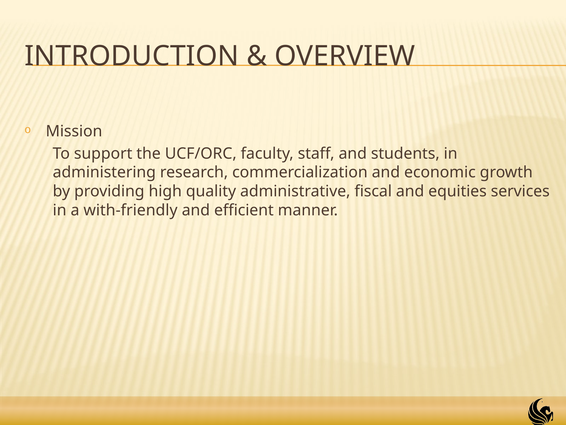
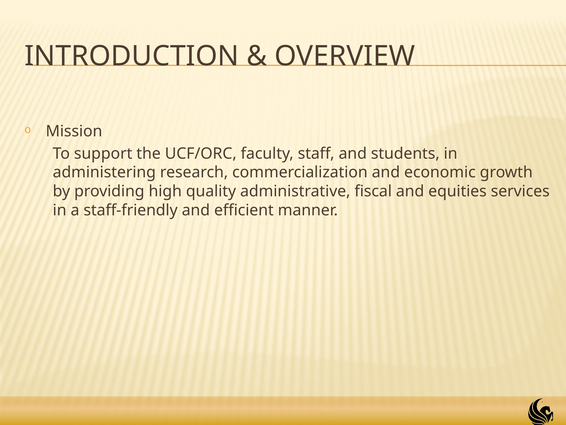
with-friendly: with-friendly -> staff-friendly
